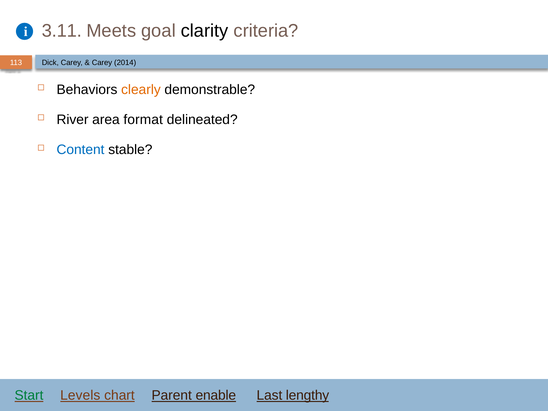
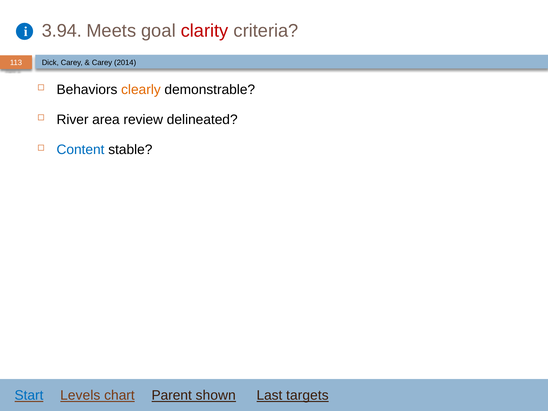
3.11: 3.11 -> 3.94
clarity colour: black -> red
format: format -> review
Start colour: green -> blue
enable: enable -> shown
lengthy: lengthy -> targets
